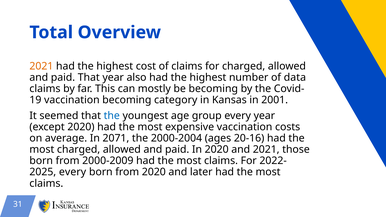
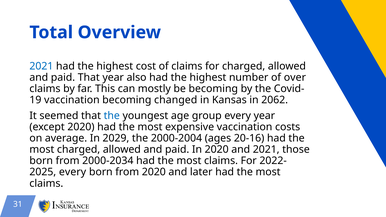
2021 at (41, 66) colour: orange -> blue
data: data -> over
category: category -> changed
2001: 2001 -> 2062
2071: 2071 -> 2029
2000-2009: 2000-2009 -> 2000-2034
